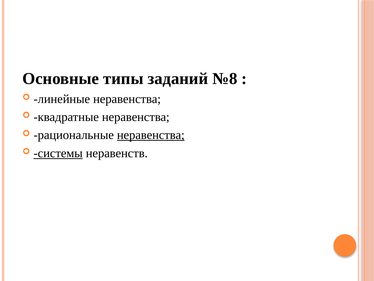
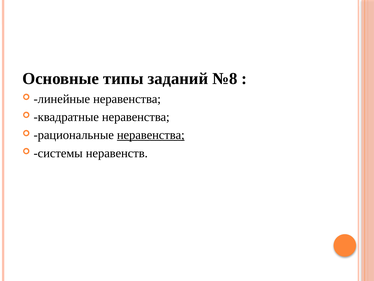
системы underline: present -> none
